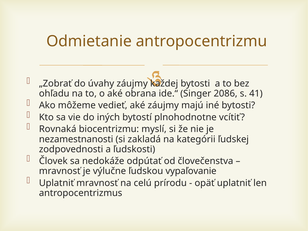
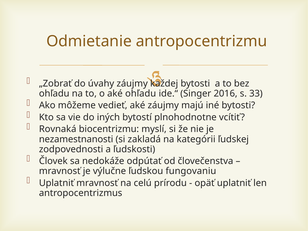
aké obrana: obrana -> ohľadu
2086: 2086 -> 2016
41: 41 -> 33
vypaľovanie: vypaľovanie -> fungovaniu
